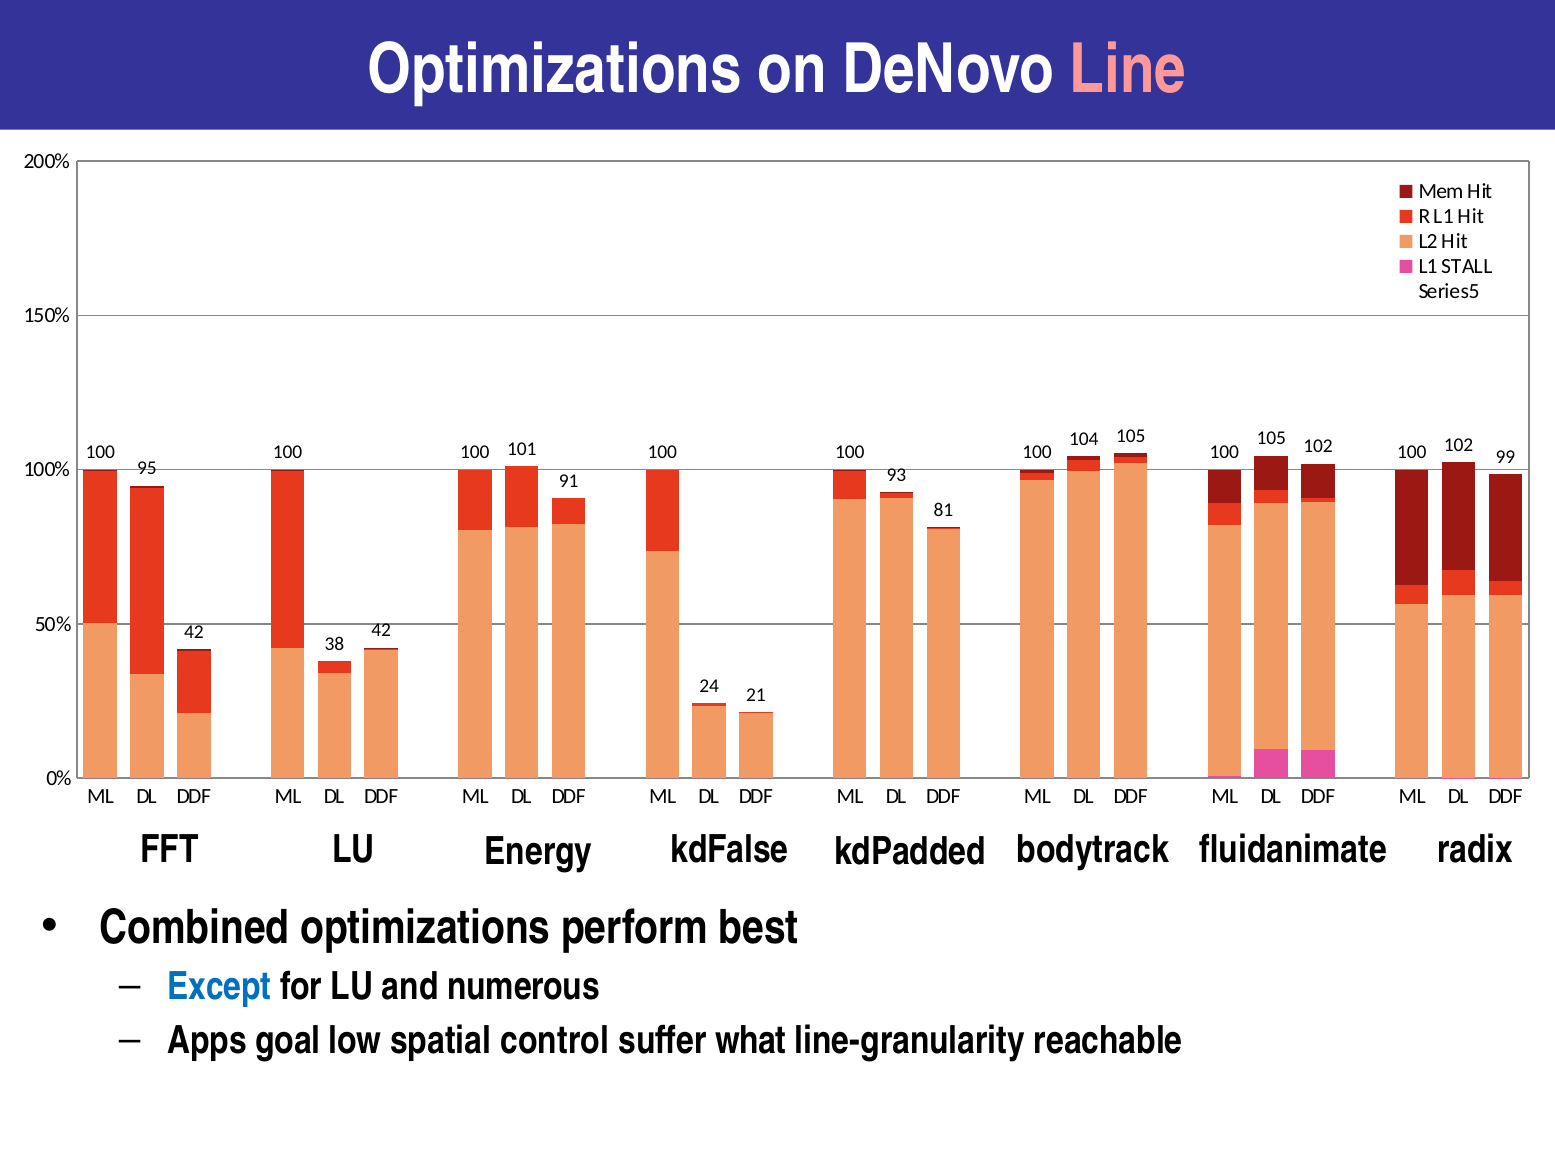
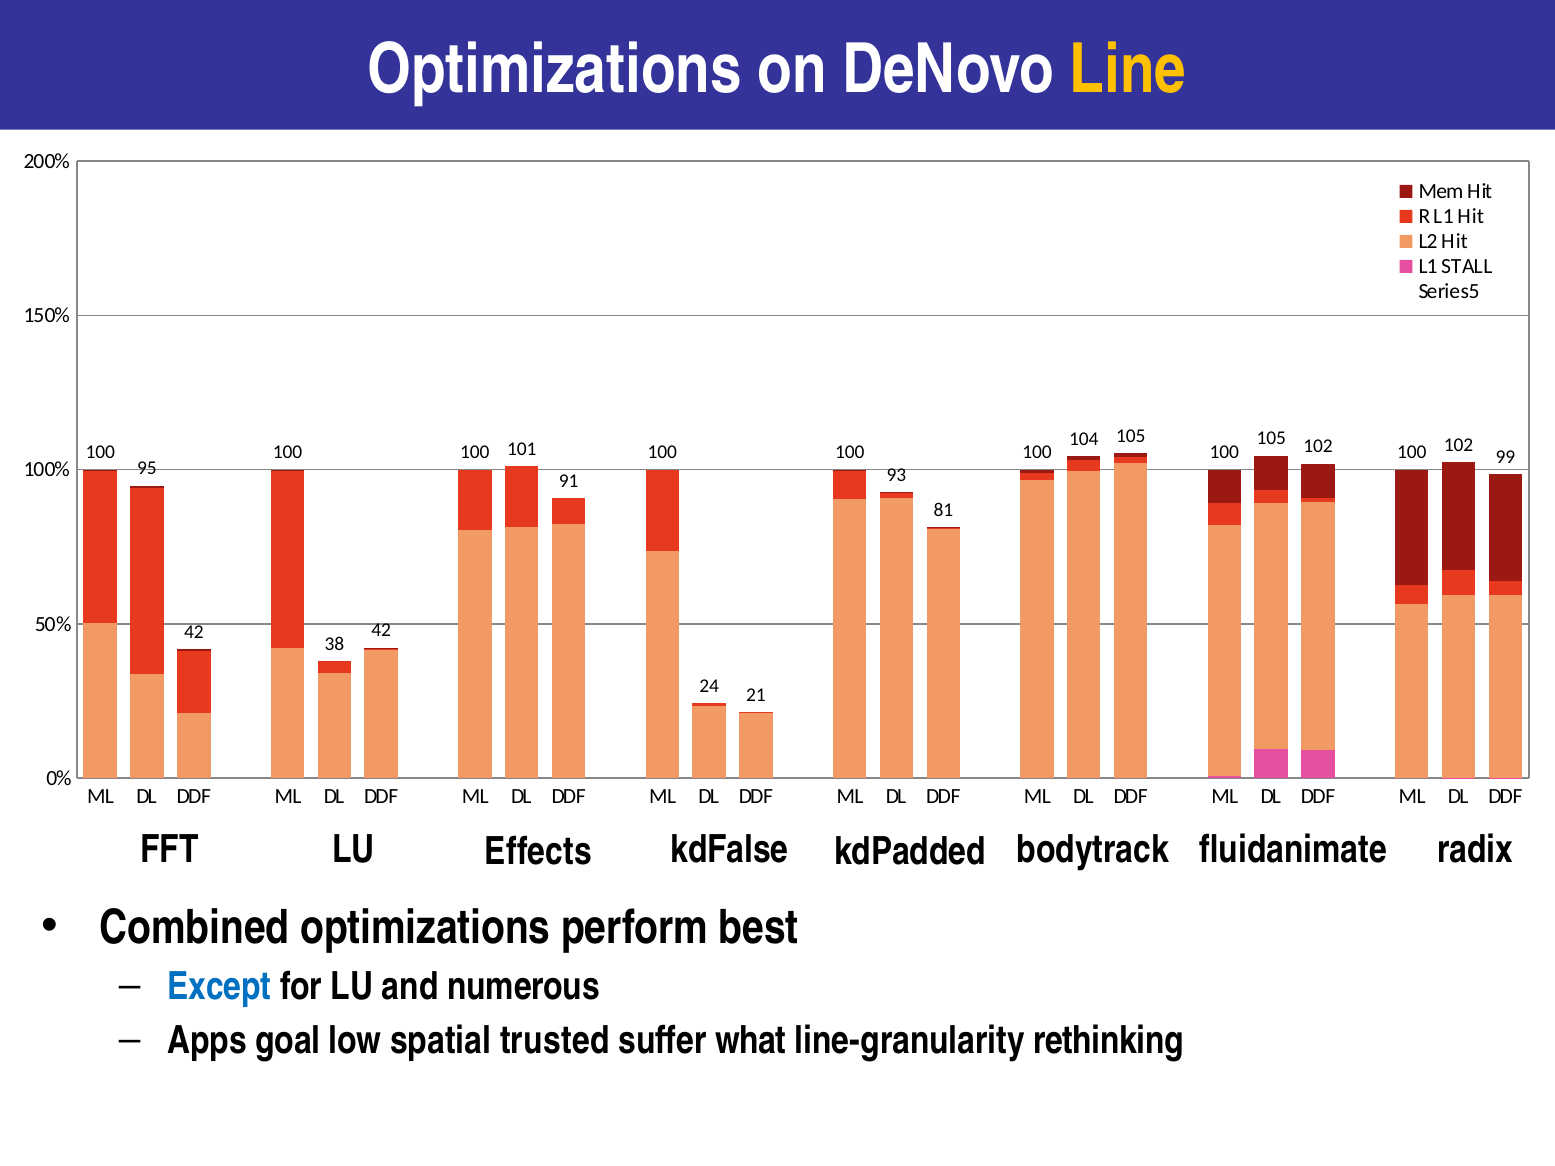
Line colour: pink -> yellow
Energy: Energy -> Effects
control: control -> trusted
reachable: reachable -> rethinking
